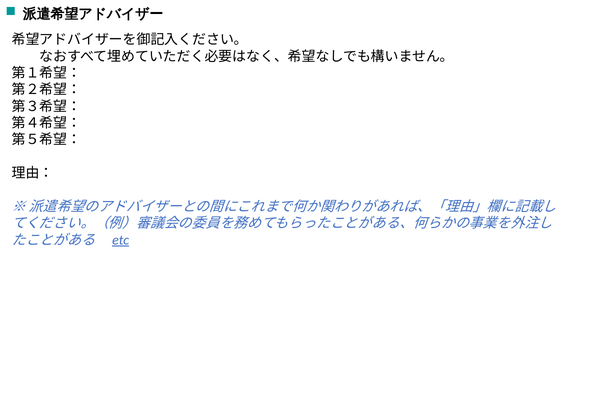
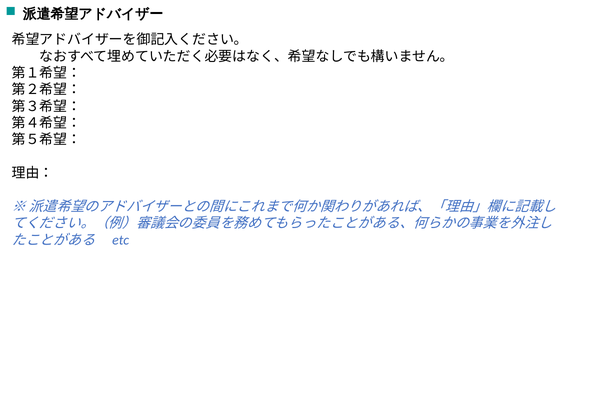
etc underline: present -> none
